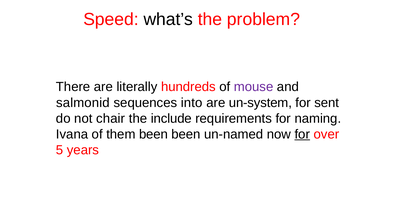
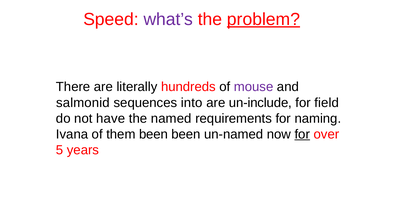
what’s colour: black -> purple
problem underline: none -> present
un-system: un-system -> un-include
sent: sent -> field
chair: chair -> have
include: include -> named
